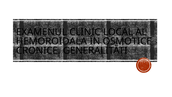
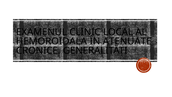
OSMOTICE: OSMOTICE -> ATENUATE
